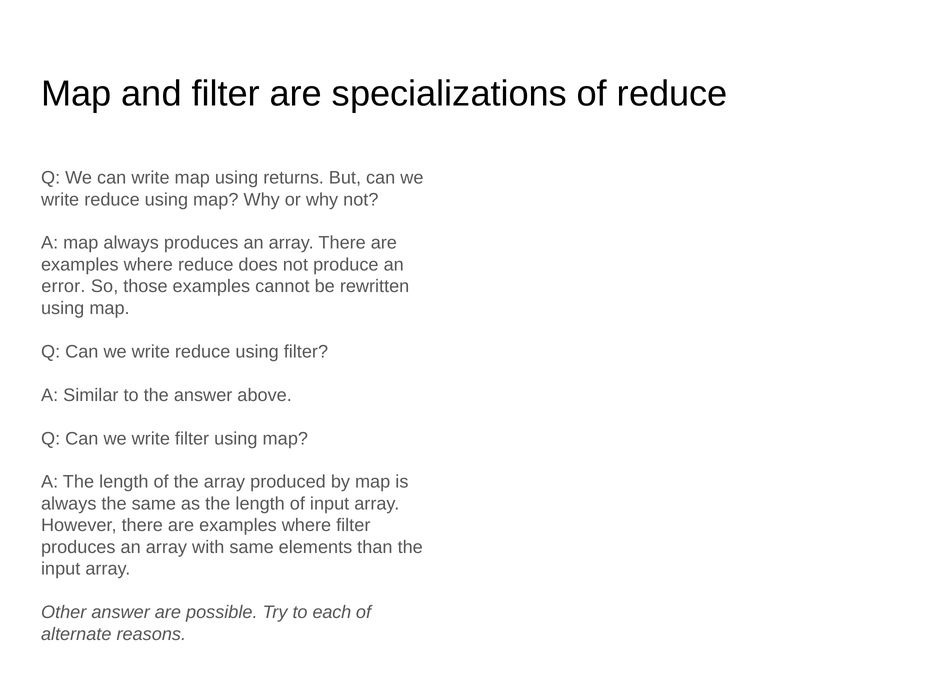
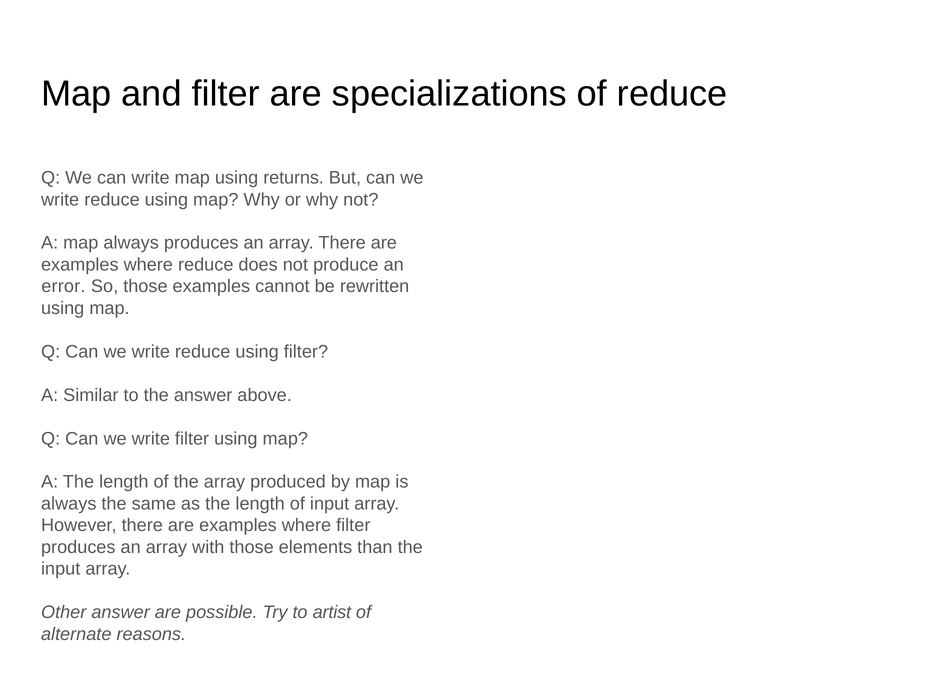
with same: same -> those
each: each -> artist
